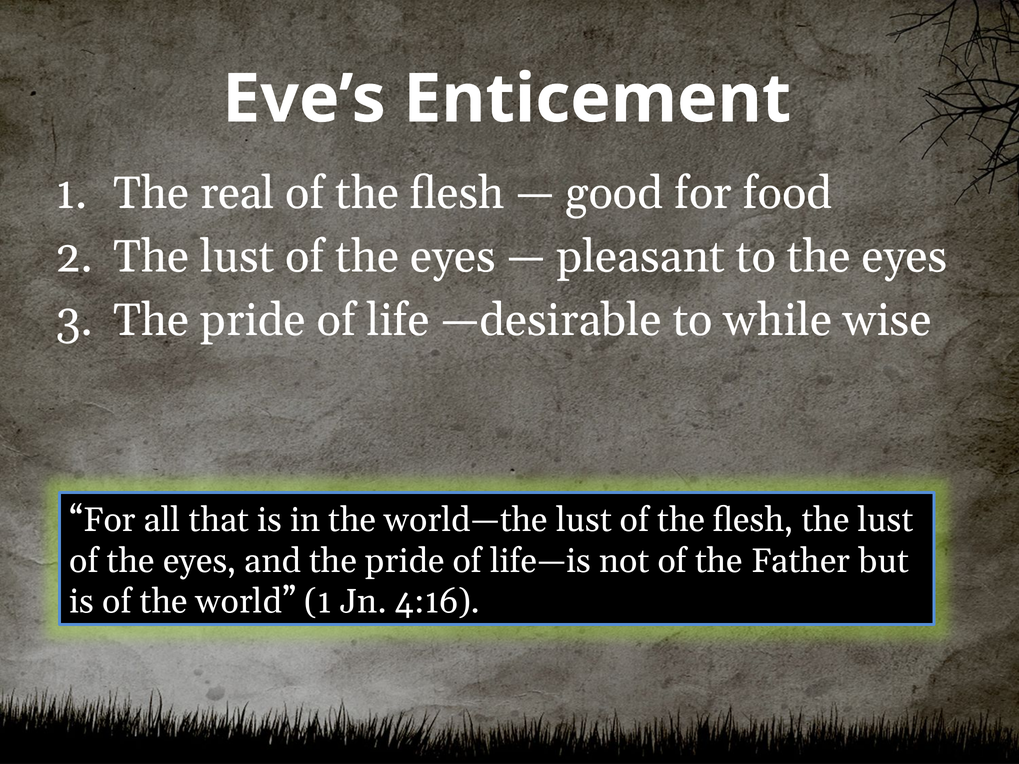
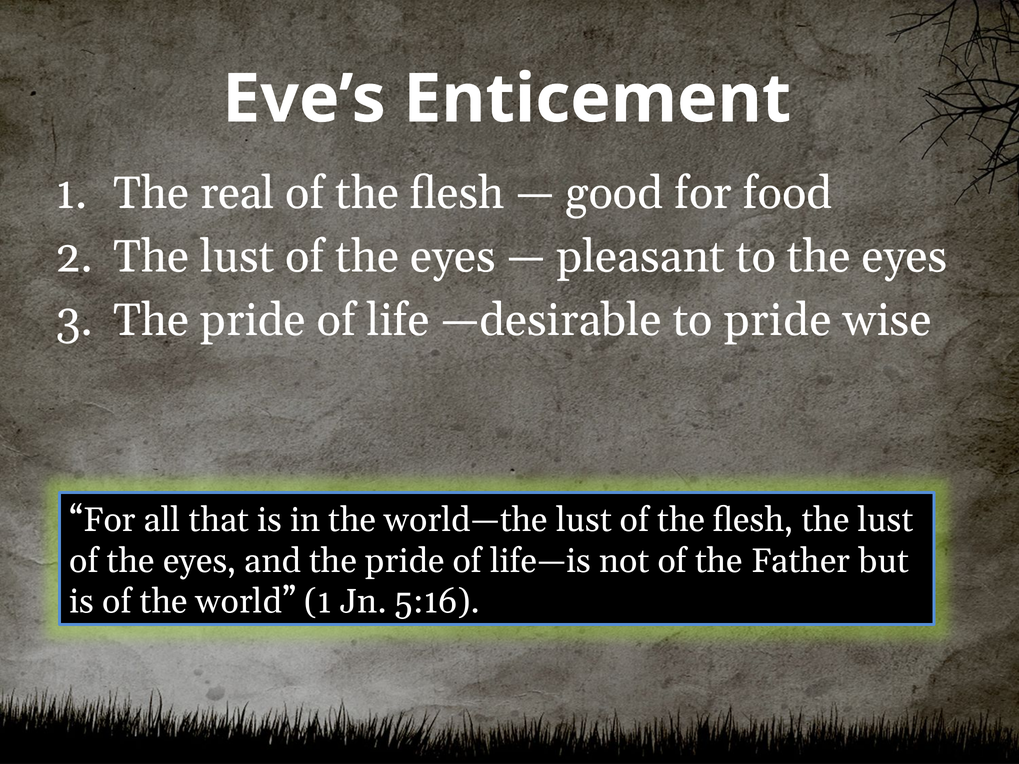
to while: while -> pride
4:16: 4:16 -> 5:16
